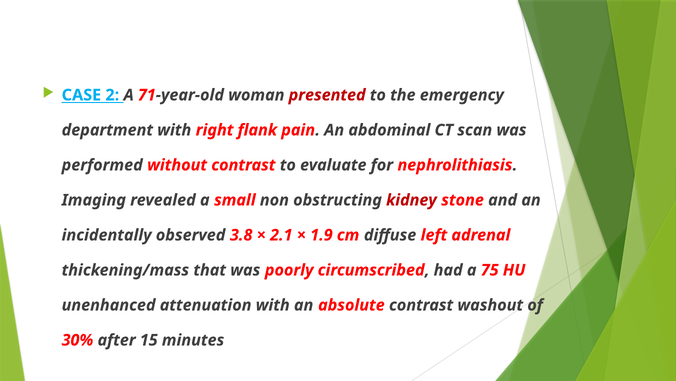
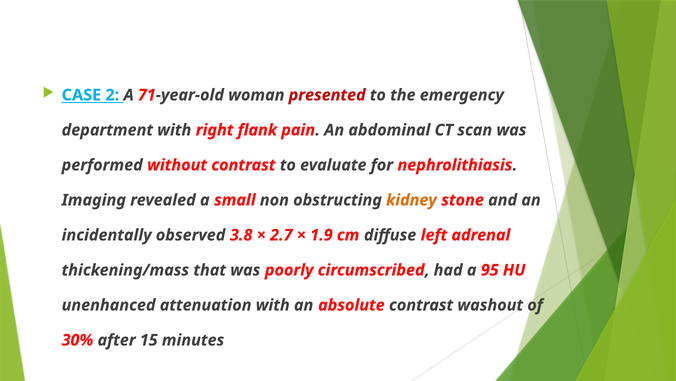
kidney colour: red -> orange
2.1: 2.1 -> 2.7
75: 75 -> 95
